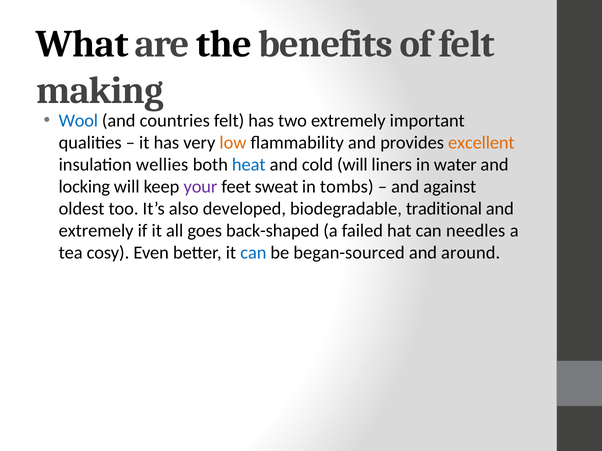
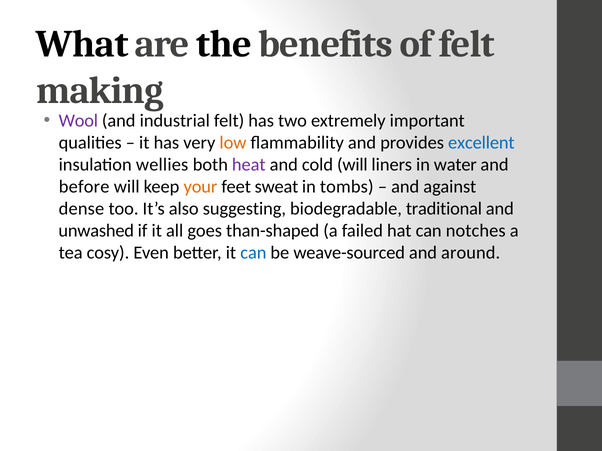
Wool colour: blue -> purple
countries: countries -> industrial
excellent colour: orange -> blue
heat colour: blue -> purple
locking: locking -> before
your colour: purple -> orange
oldest: oldest -> dense
developed: developed -> suggesting
extremely at (96, 231): extremely -> unwashed
back-shaped: back-shaped -> than-shaped
needles: needles -> notches
began-sourced: began-sourced -> weave-sourced
